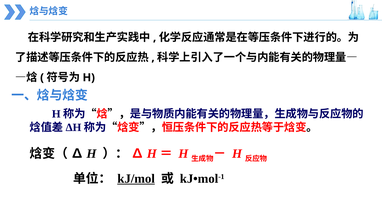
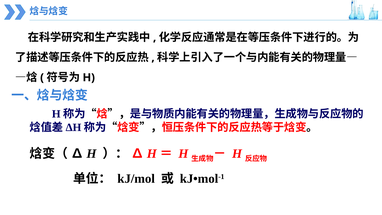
kJ/mol underline: present -> none
